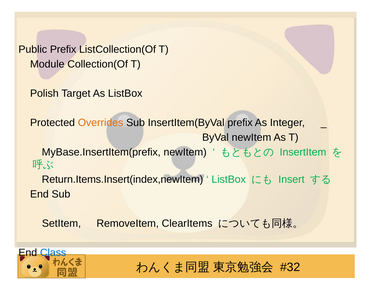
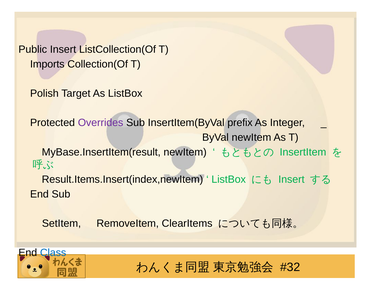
Public Prefix: Prefix -> Insert
Module: Module -> Imports
Overrides colour: orange -> purple
MyBase.InsertItem(prefix: MyBase.InsertItem(prefix -> MyBase.InsertItem(result
Return.Items.Insert(index,newItem: Return.Items.Insert(index,newItem -> Result.Items.Insert(index,newItem
